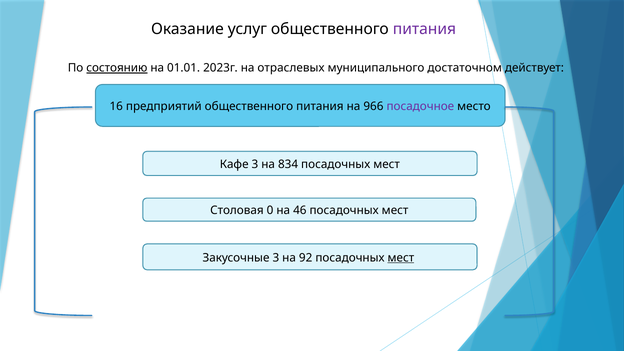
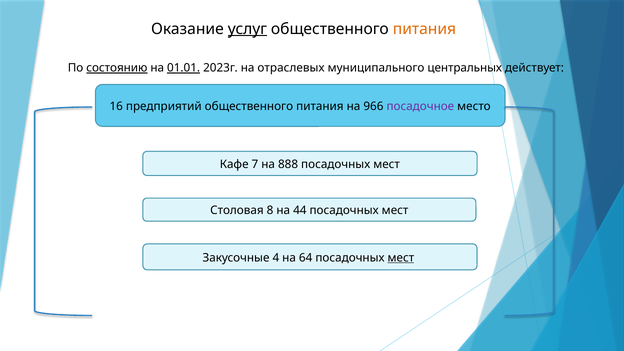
услуг underline: none -> present
питания at (424, 29) colour: purple -> orange
01.01 underline: none -> present
достаточном: достаточном -> центральных
Кафе 3: 3 -> 7
834: 834 -> 888
0: 0 -> 8
46: 46 -> 44
Закусочные 3: 3 -> 4
92: 92 -> 64
